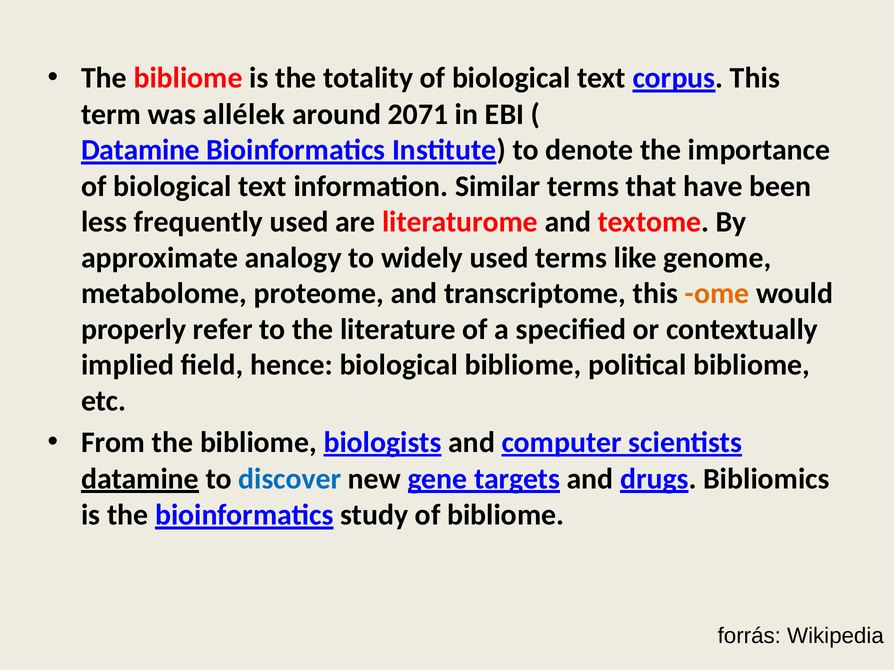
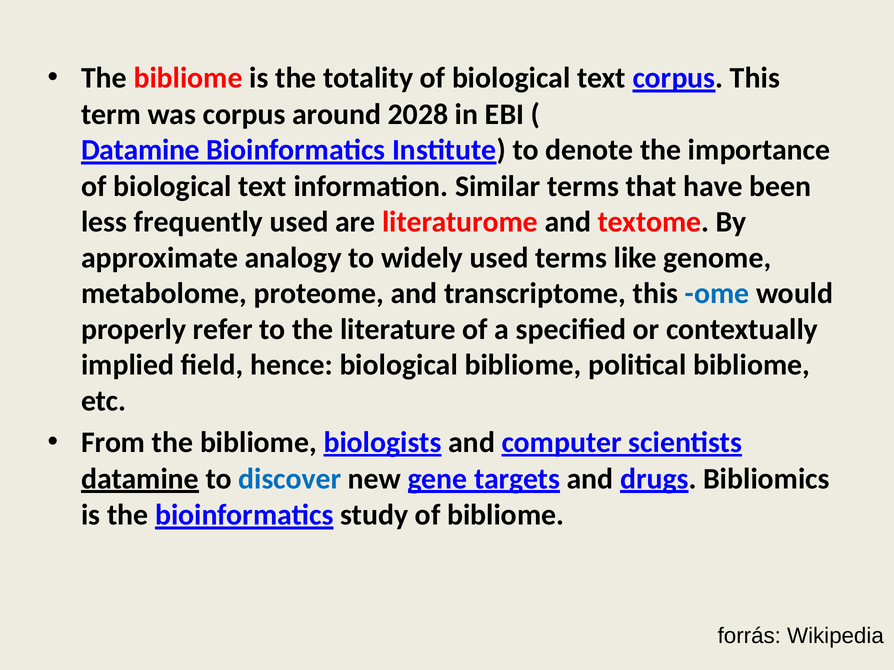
was allélek: allélek -> corpus
2071: 2071 -> 2028
ome colour: orange -> blue
